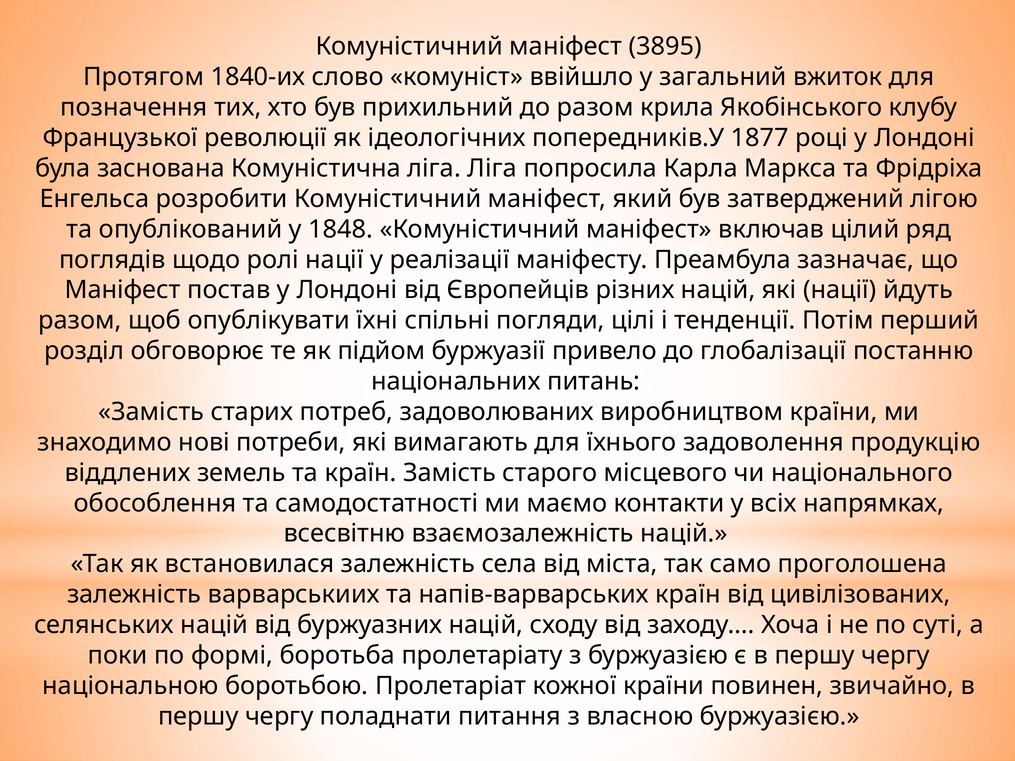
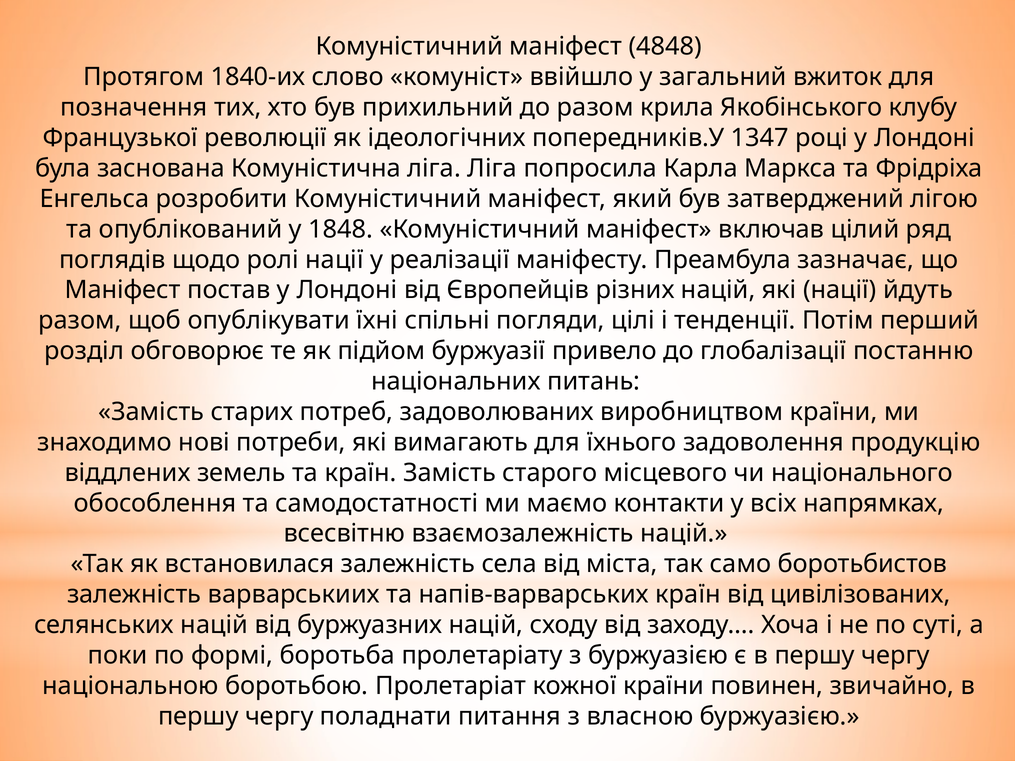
3895: 3895 -> 4848
1877: 1877 -> 1347
проголошена: проголошена -> боротьбистов
